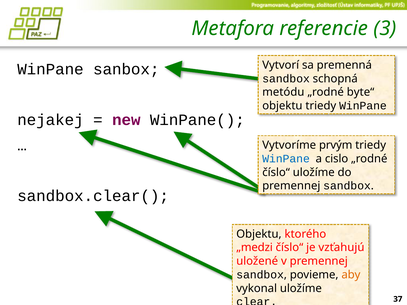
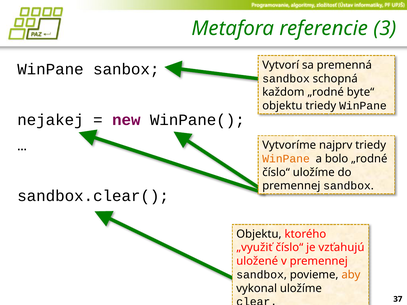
metódu: metódu -> každom
prvým: prvým -> najprv
WinPane at (286, 159) colour: blue -> orange
cislo: cislo -> bolo
„medzi: „medzi -> „využiť
